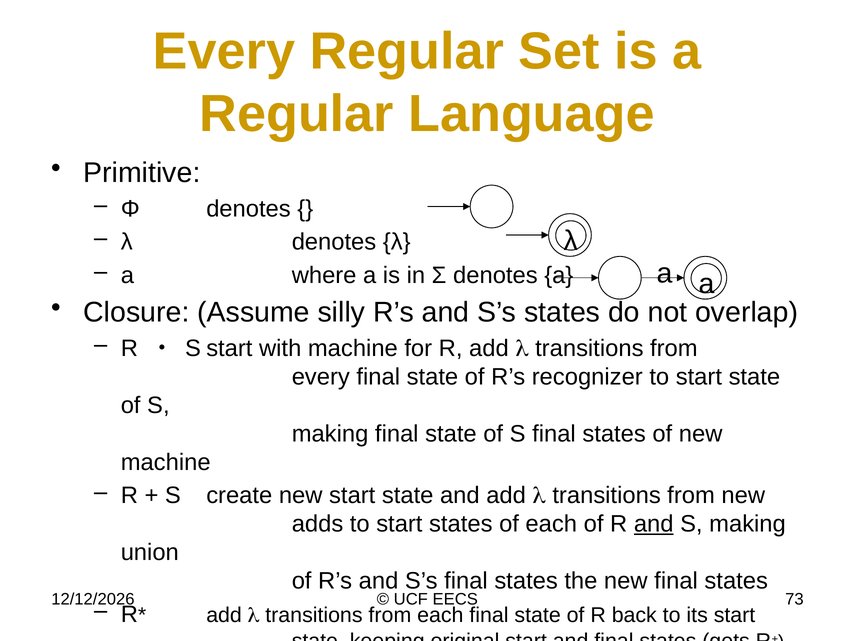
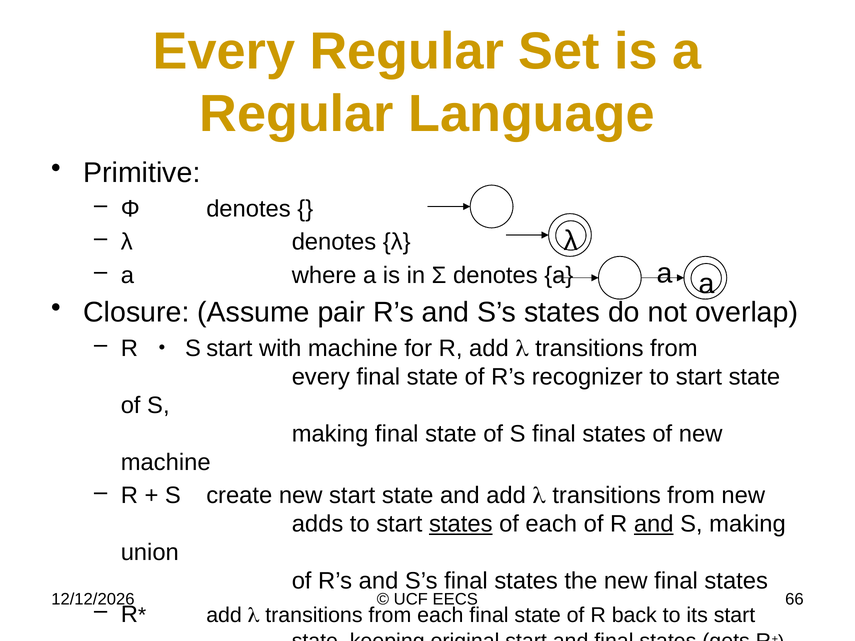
silly: silly -> pair
states at (461, 524) underline: none -> present
73: 73 -> 66
